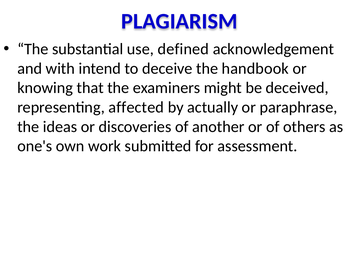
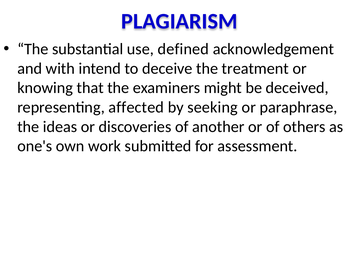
handbook: handbook -> treatment
actually: actually -> seeking
